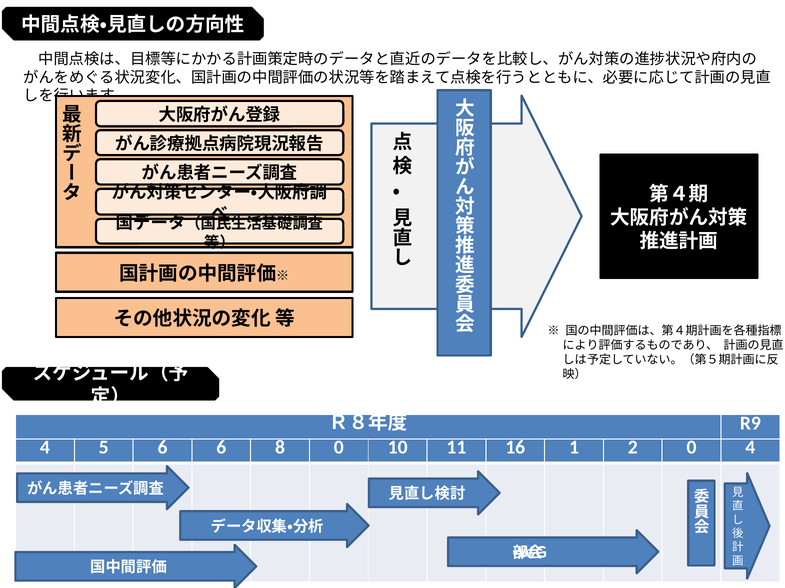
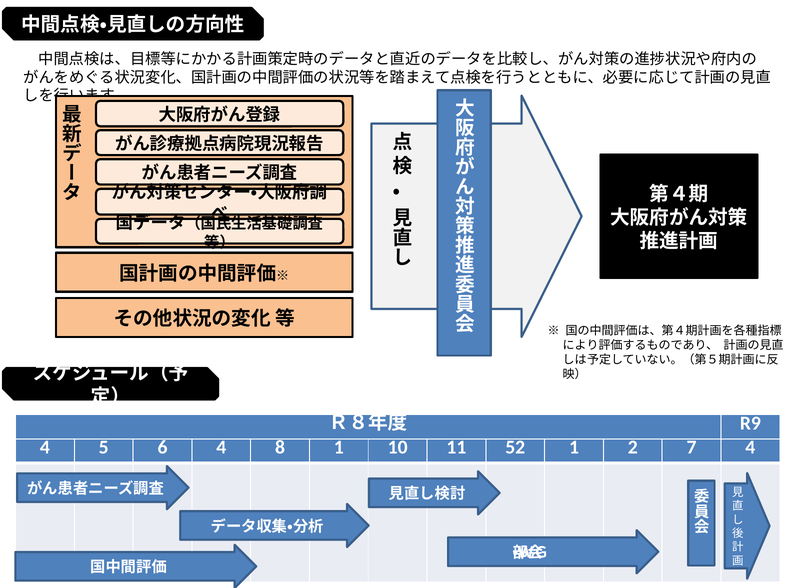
6 6: 6 -> 4
8 0: 0 -> 1
16: 16 -> 52
2 0: 0 -> 7
